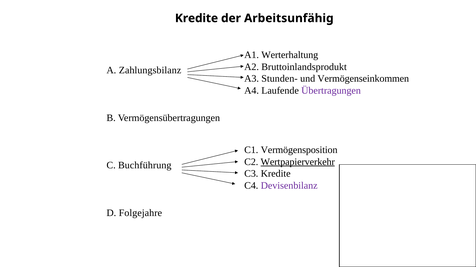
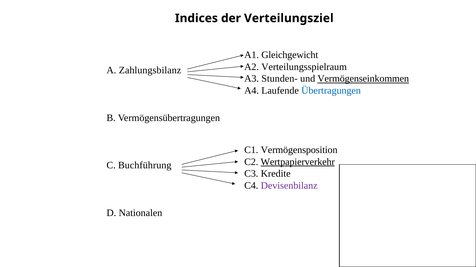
Kredite at (197, 18): Kredite -> Indices
Arbeitsunfähig: Arbeitsunfähig -> Verteilungsziel
Werterhaltung: Werterhaltung -> Gleichgewicht
Bruttoinlandsprodukt: Bruttoinlandsprodukt -> Verteilungsspielraum
Vermögenseinkommen underline: none -> present
Übertragungen colour: purple -> blue
Folgejahre: Folgejahre -> Nationalen
